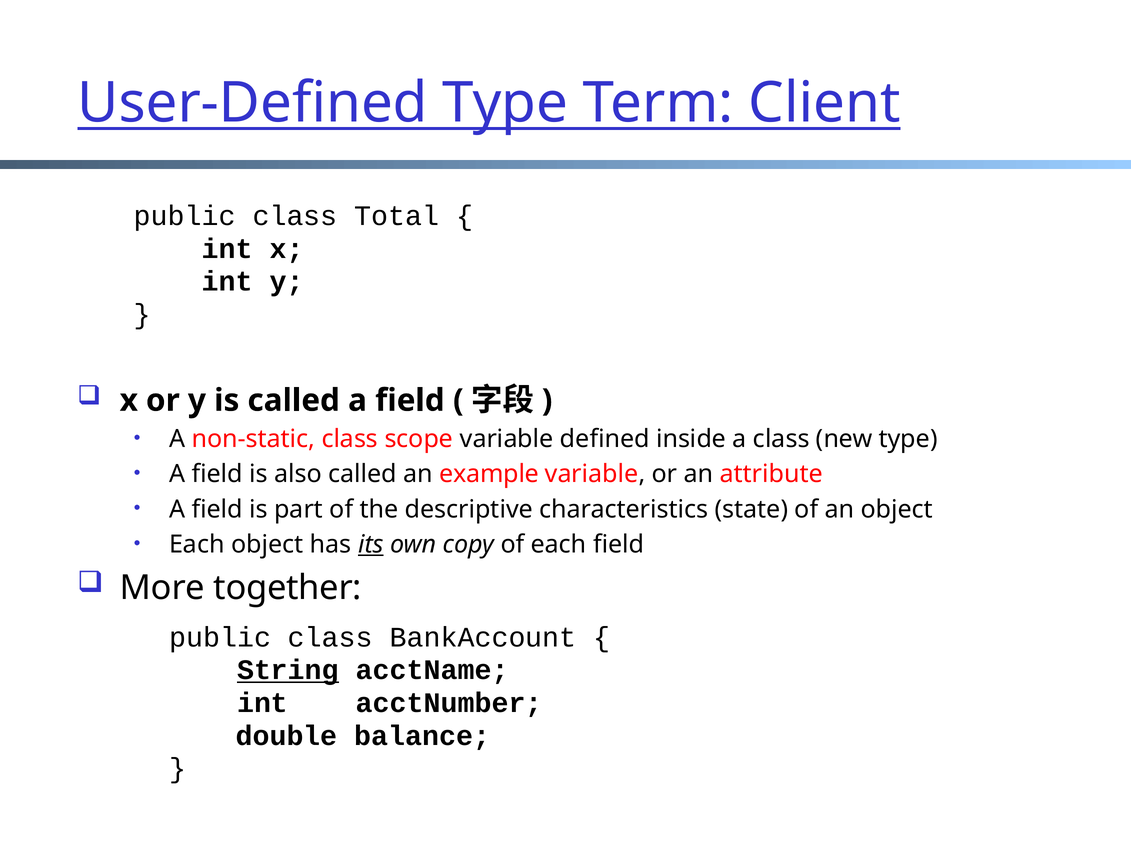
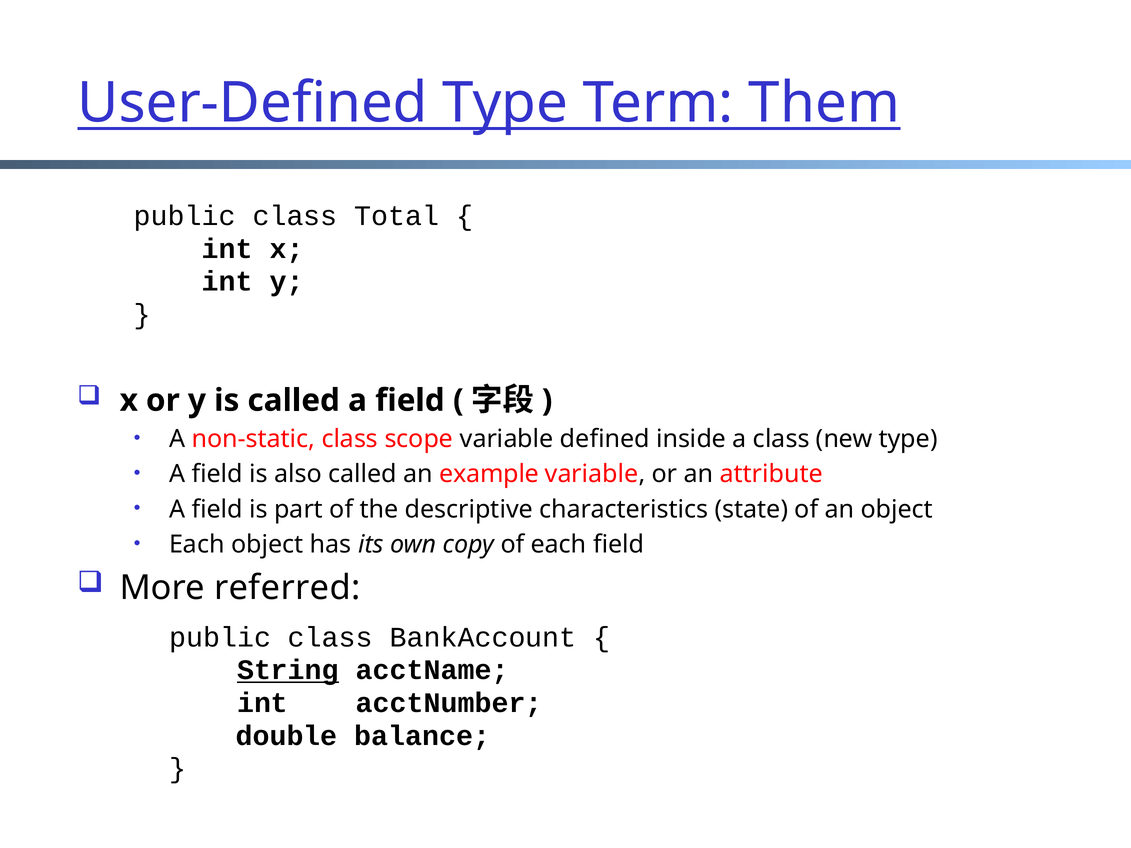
Client: Client -> Them
its underline: present -> none
together: together -> referred
